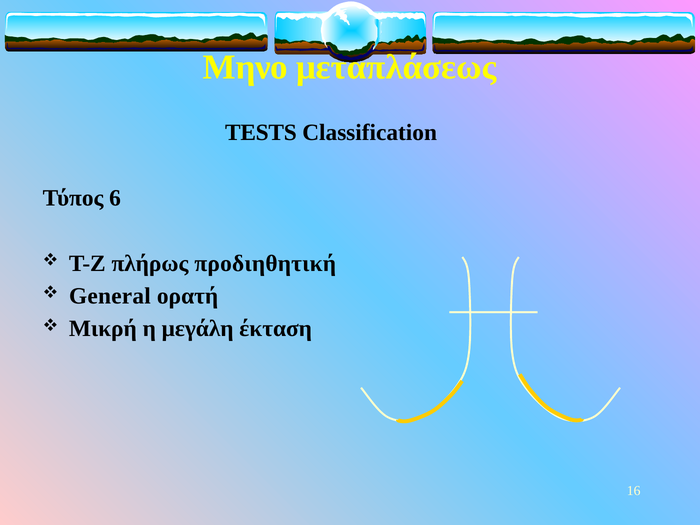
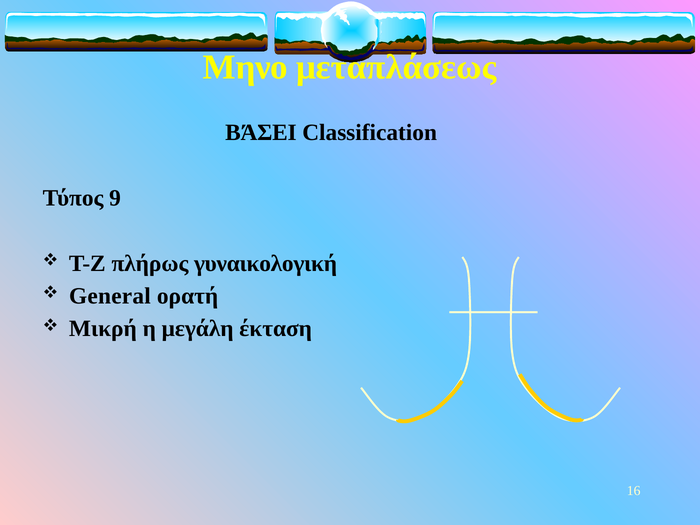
TESTS: TESTS -> ΒΆΣΕΙ
6: 6 -> 9
προδιηθητική: προδιηθητική -> γυναικολογική
